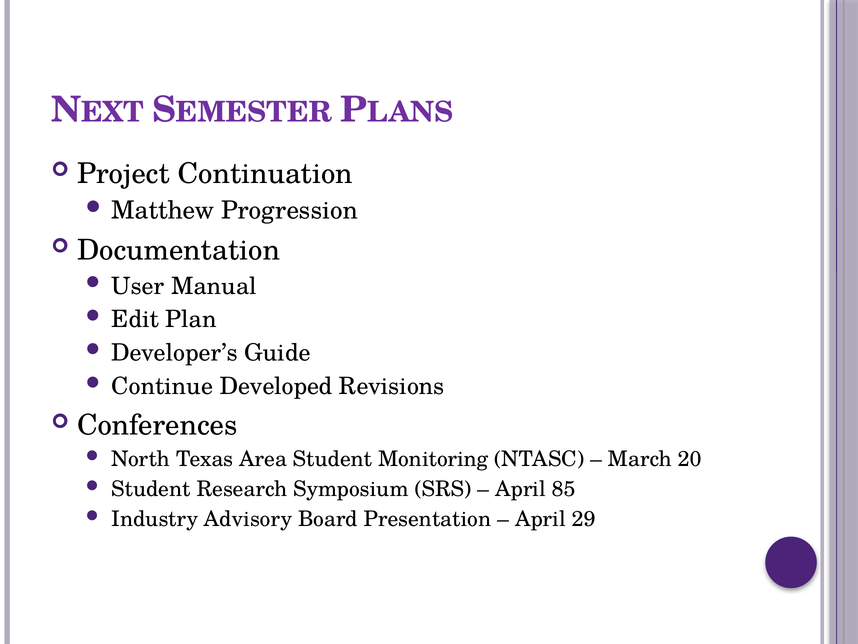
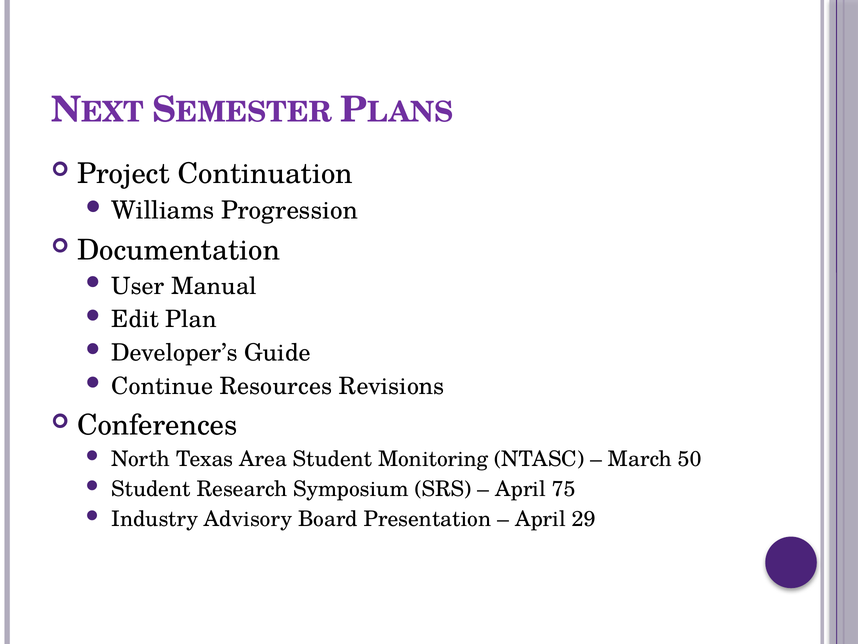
Matthew: Matthew -> Williams
Developed: Developed -> Resources
20: 20 -> 50
85: 85 -> 75
